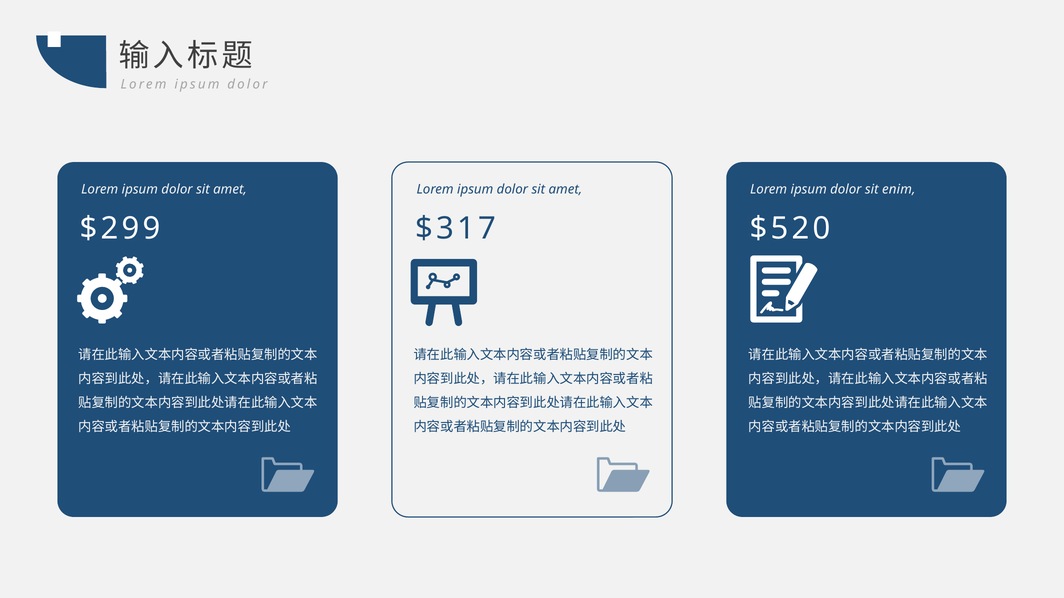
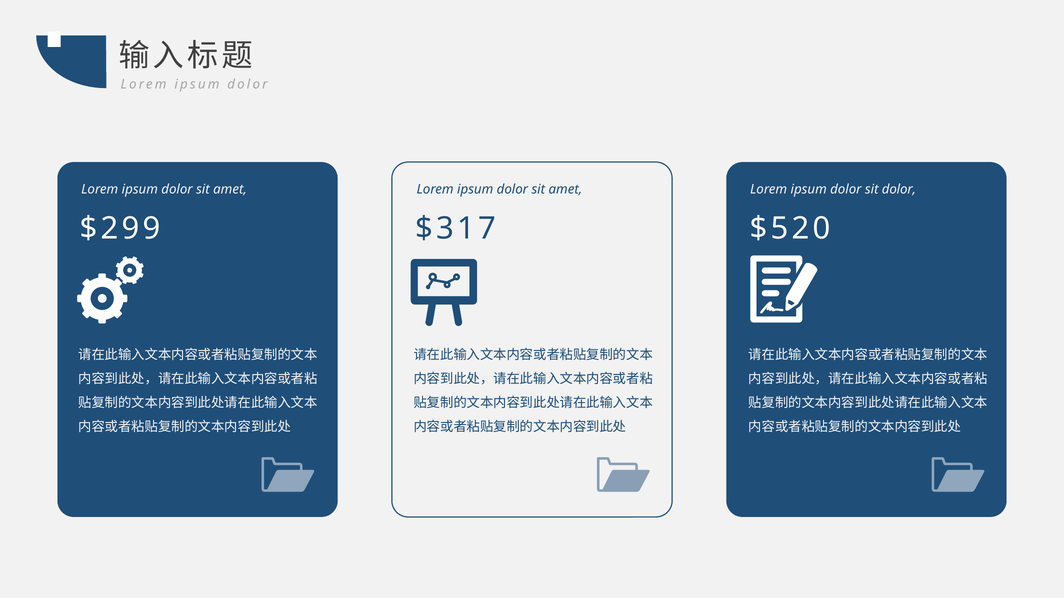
sit enim: enim -> dolor
